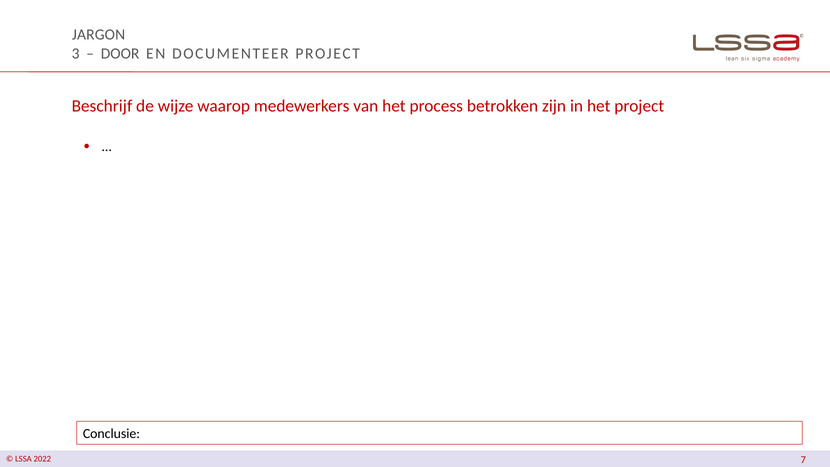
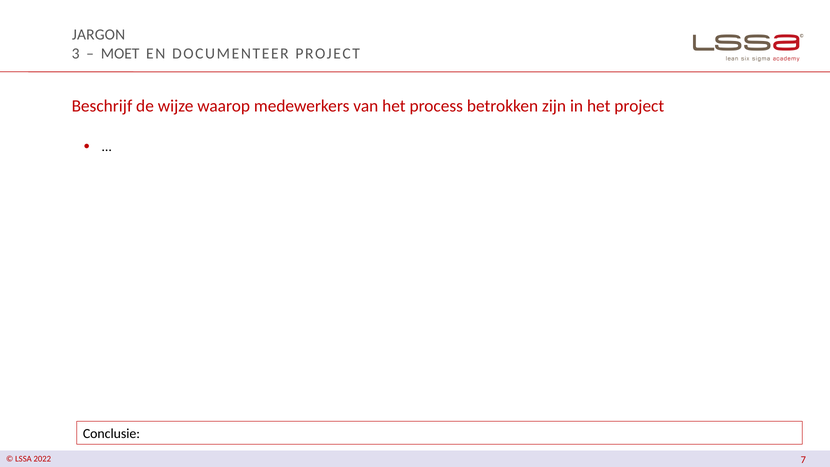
DOOR: DOOR -> MOET
